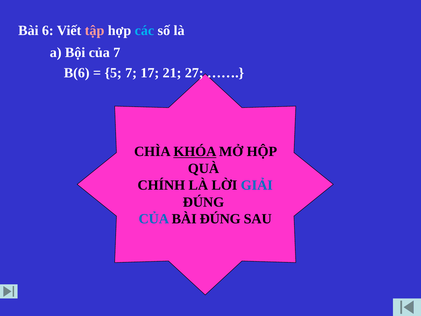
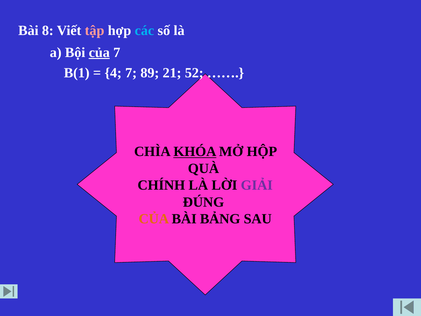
6: 6 -> 8
của at (99, 52) underline: none -> present
B(6: B(6 -> B(1
5: 5 -> 4
17: 17 -> 89
27: 27 -> 52
GIẢI colour: blue -> purple
CỦA at (154, 219) colour: blue -> orange
BÀI ĐÚNG: ĐÚNG -> BẢNG
